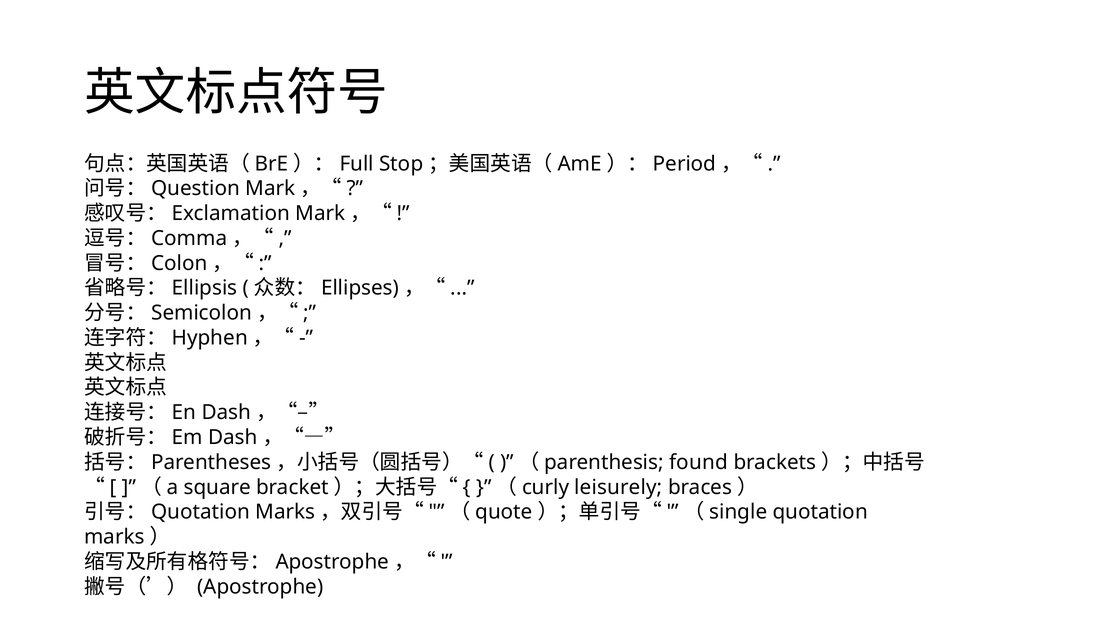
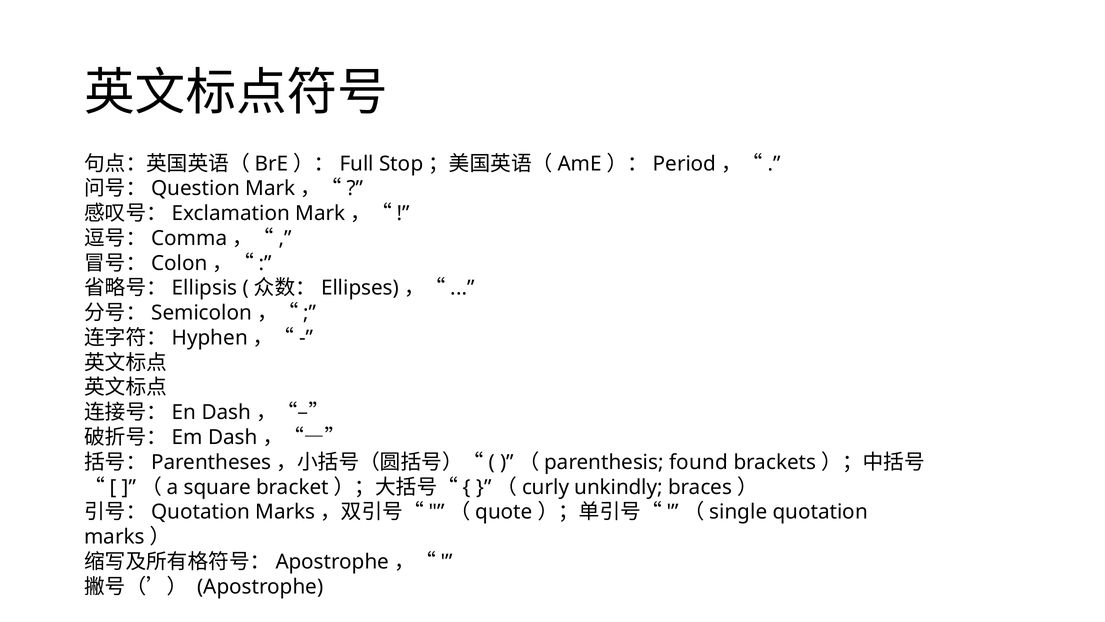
leisurely: leisurely -> unkindly
